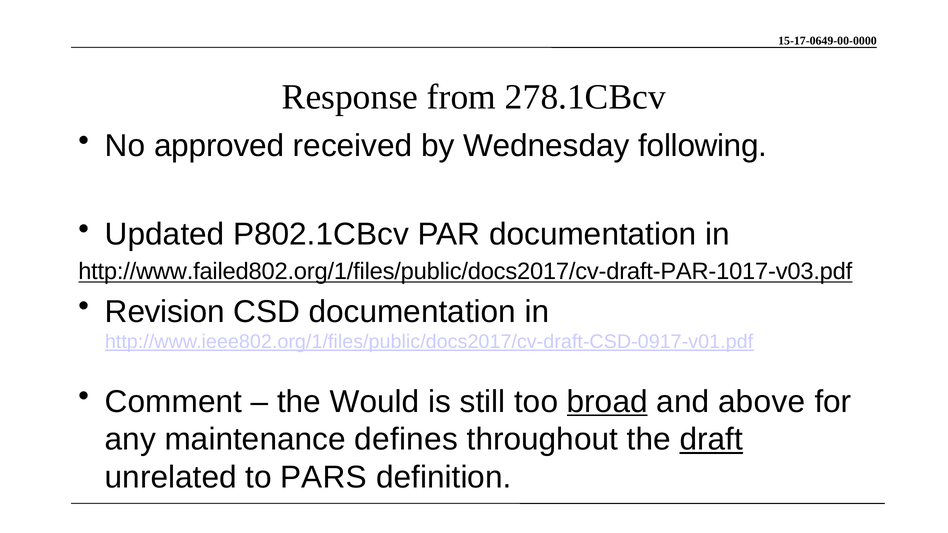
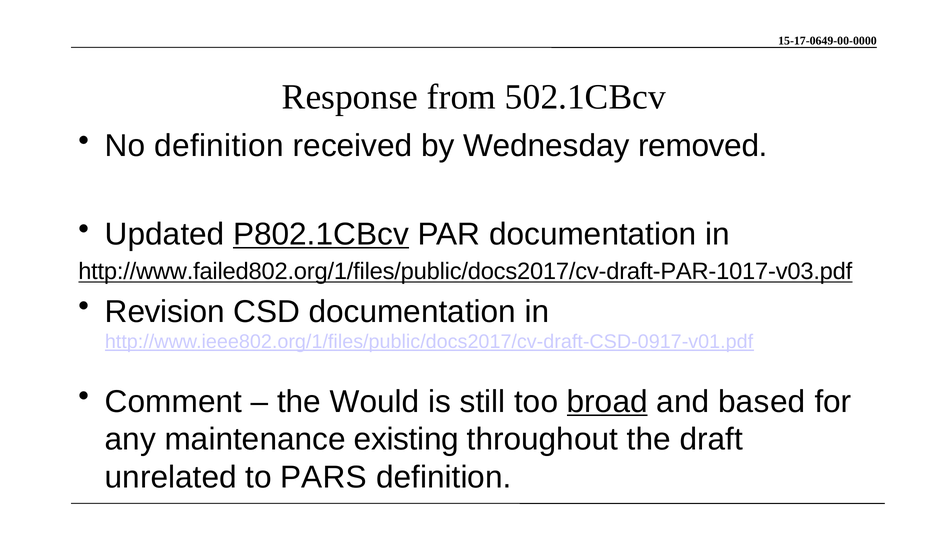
278.1CBcv: 278.1CBcv -> 502.1CBcv
No approved: approved -> definition
following: following -> removed
P802.1CBcv underline: none -> present
above: above -> based
defines: defines -> existing
draft underline: present -> none
